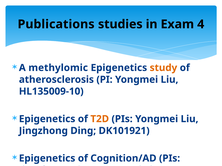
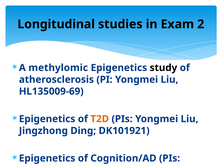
Publications: Publications -> Longitudinal
4: 4 -> 2
study colour: orange -> black
HL135009-10: HL135009-10 -> HL135009-69
